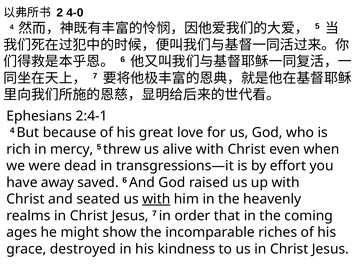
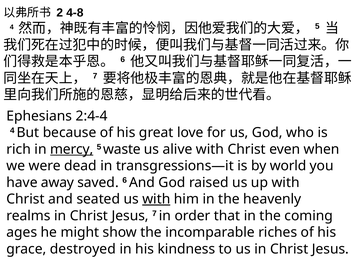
4-0: 4-0 -> 4-8
2:4-1: 2:4-1 -> 2:4-4
mercy underline: none -> present
threw: threw -> waste
effort: effort -> world
